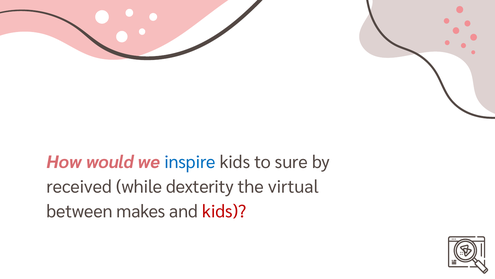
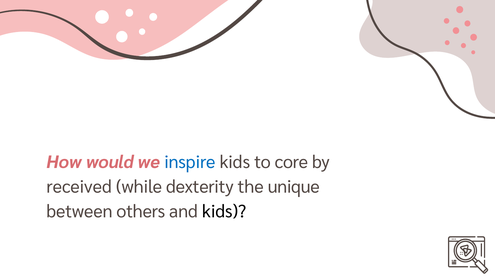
sure: sure -> core
virtual: virtual -> unique
makes: makes -> others
kids at (224, 211) colour: red -> black
